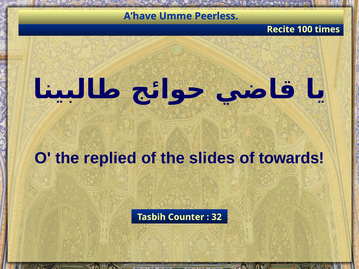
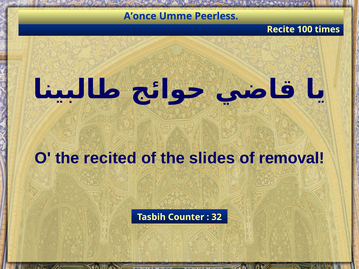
A’have: A’have -> A’once
replied: replied -> recited
towards: towards -> removal
